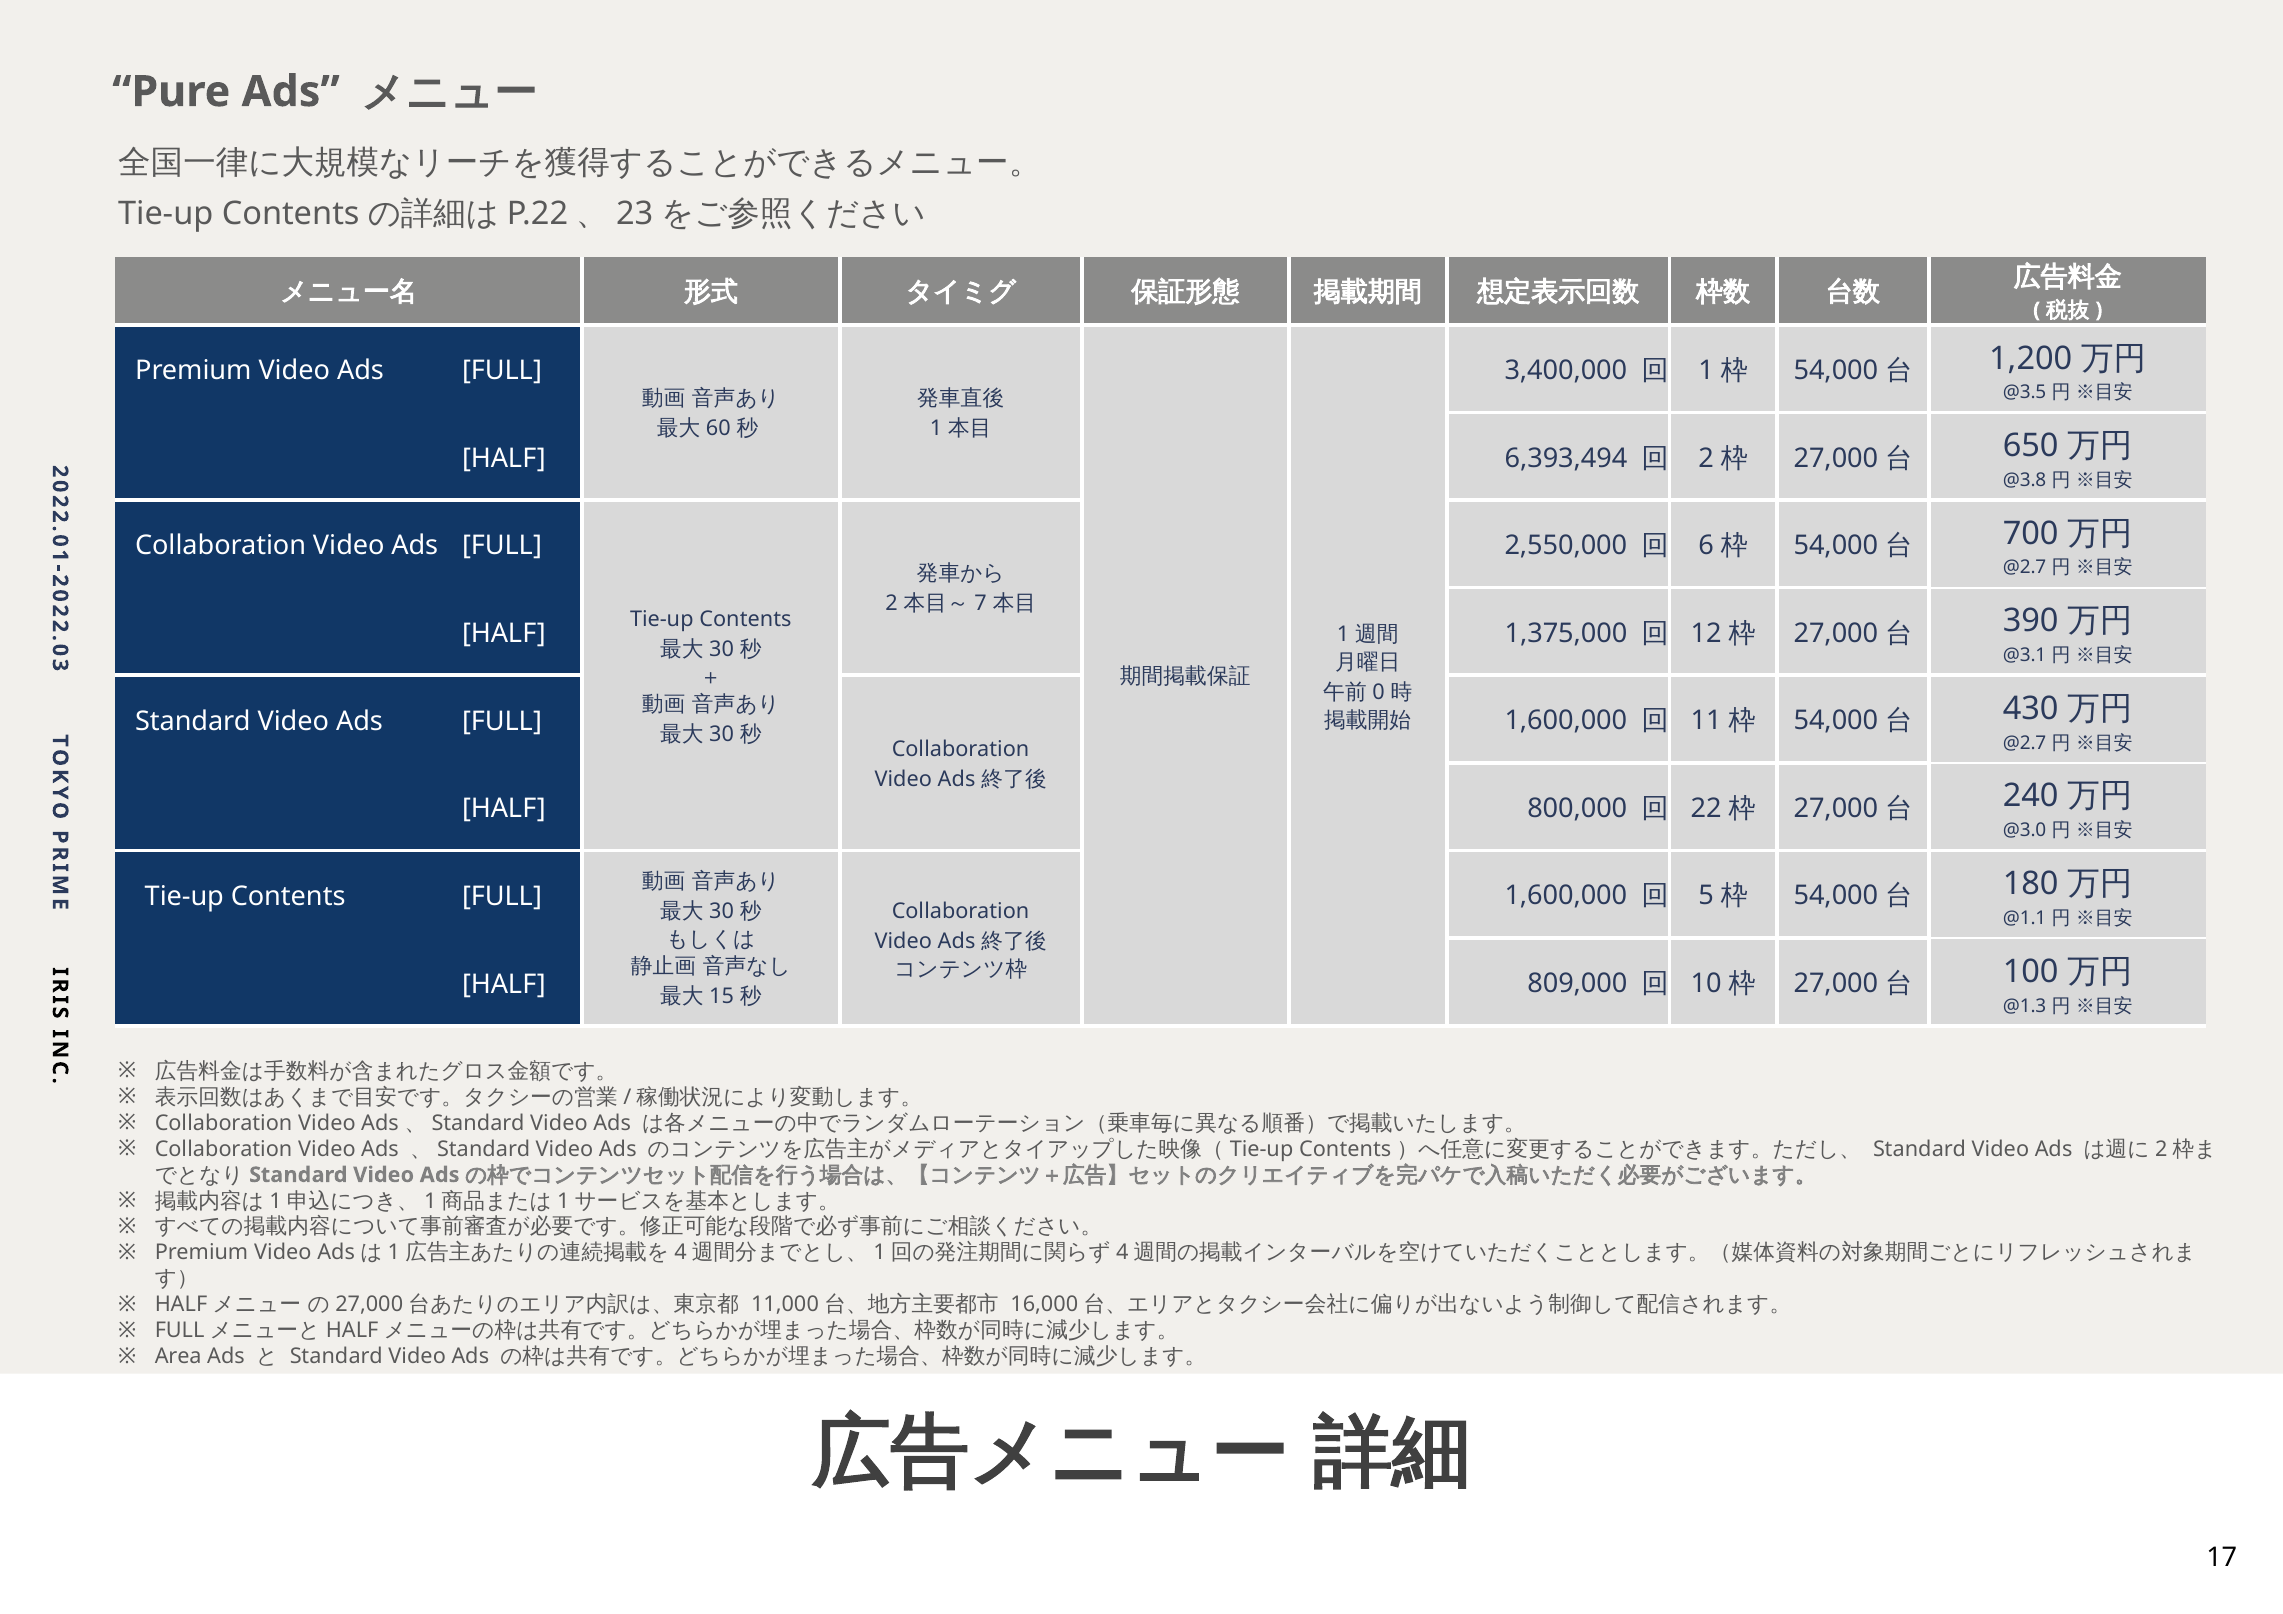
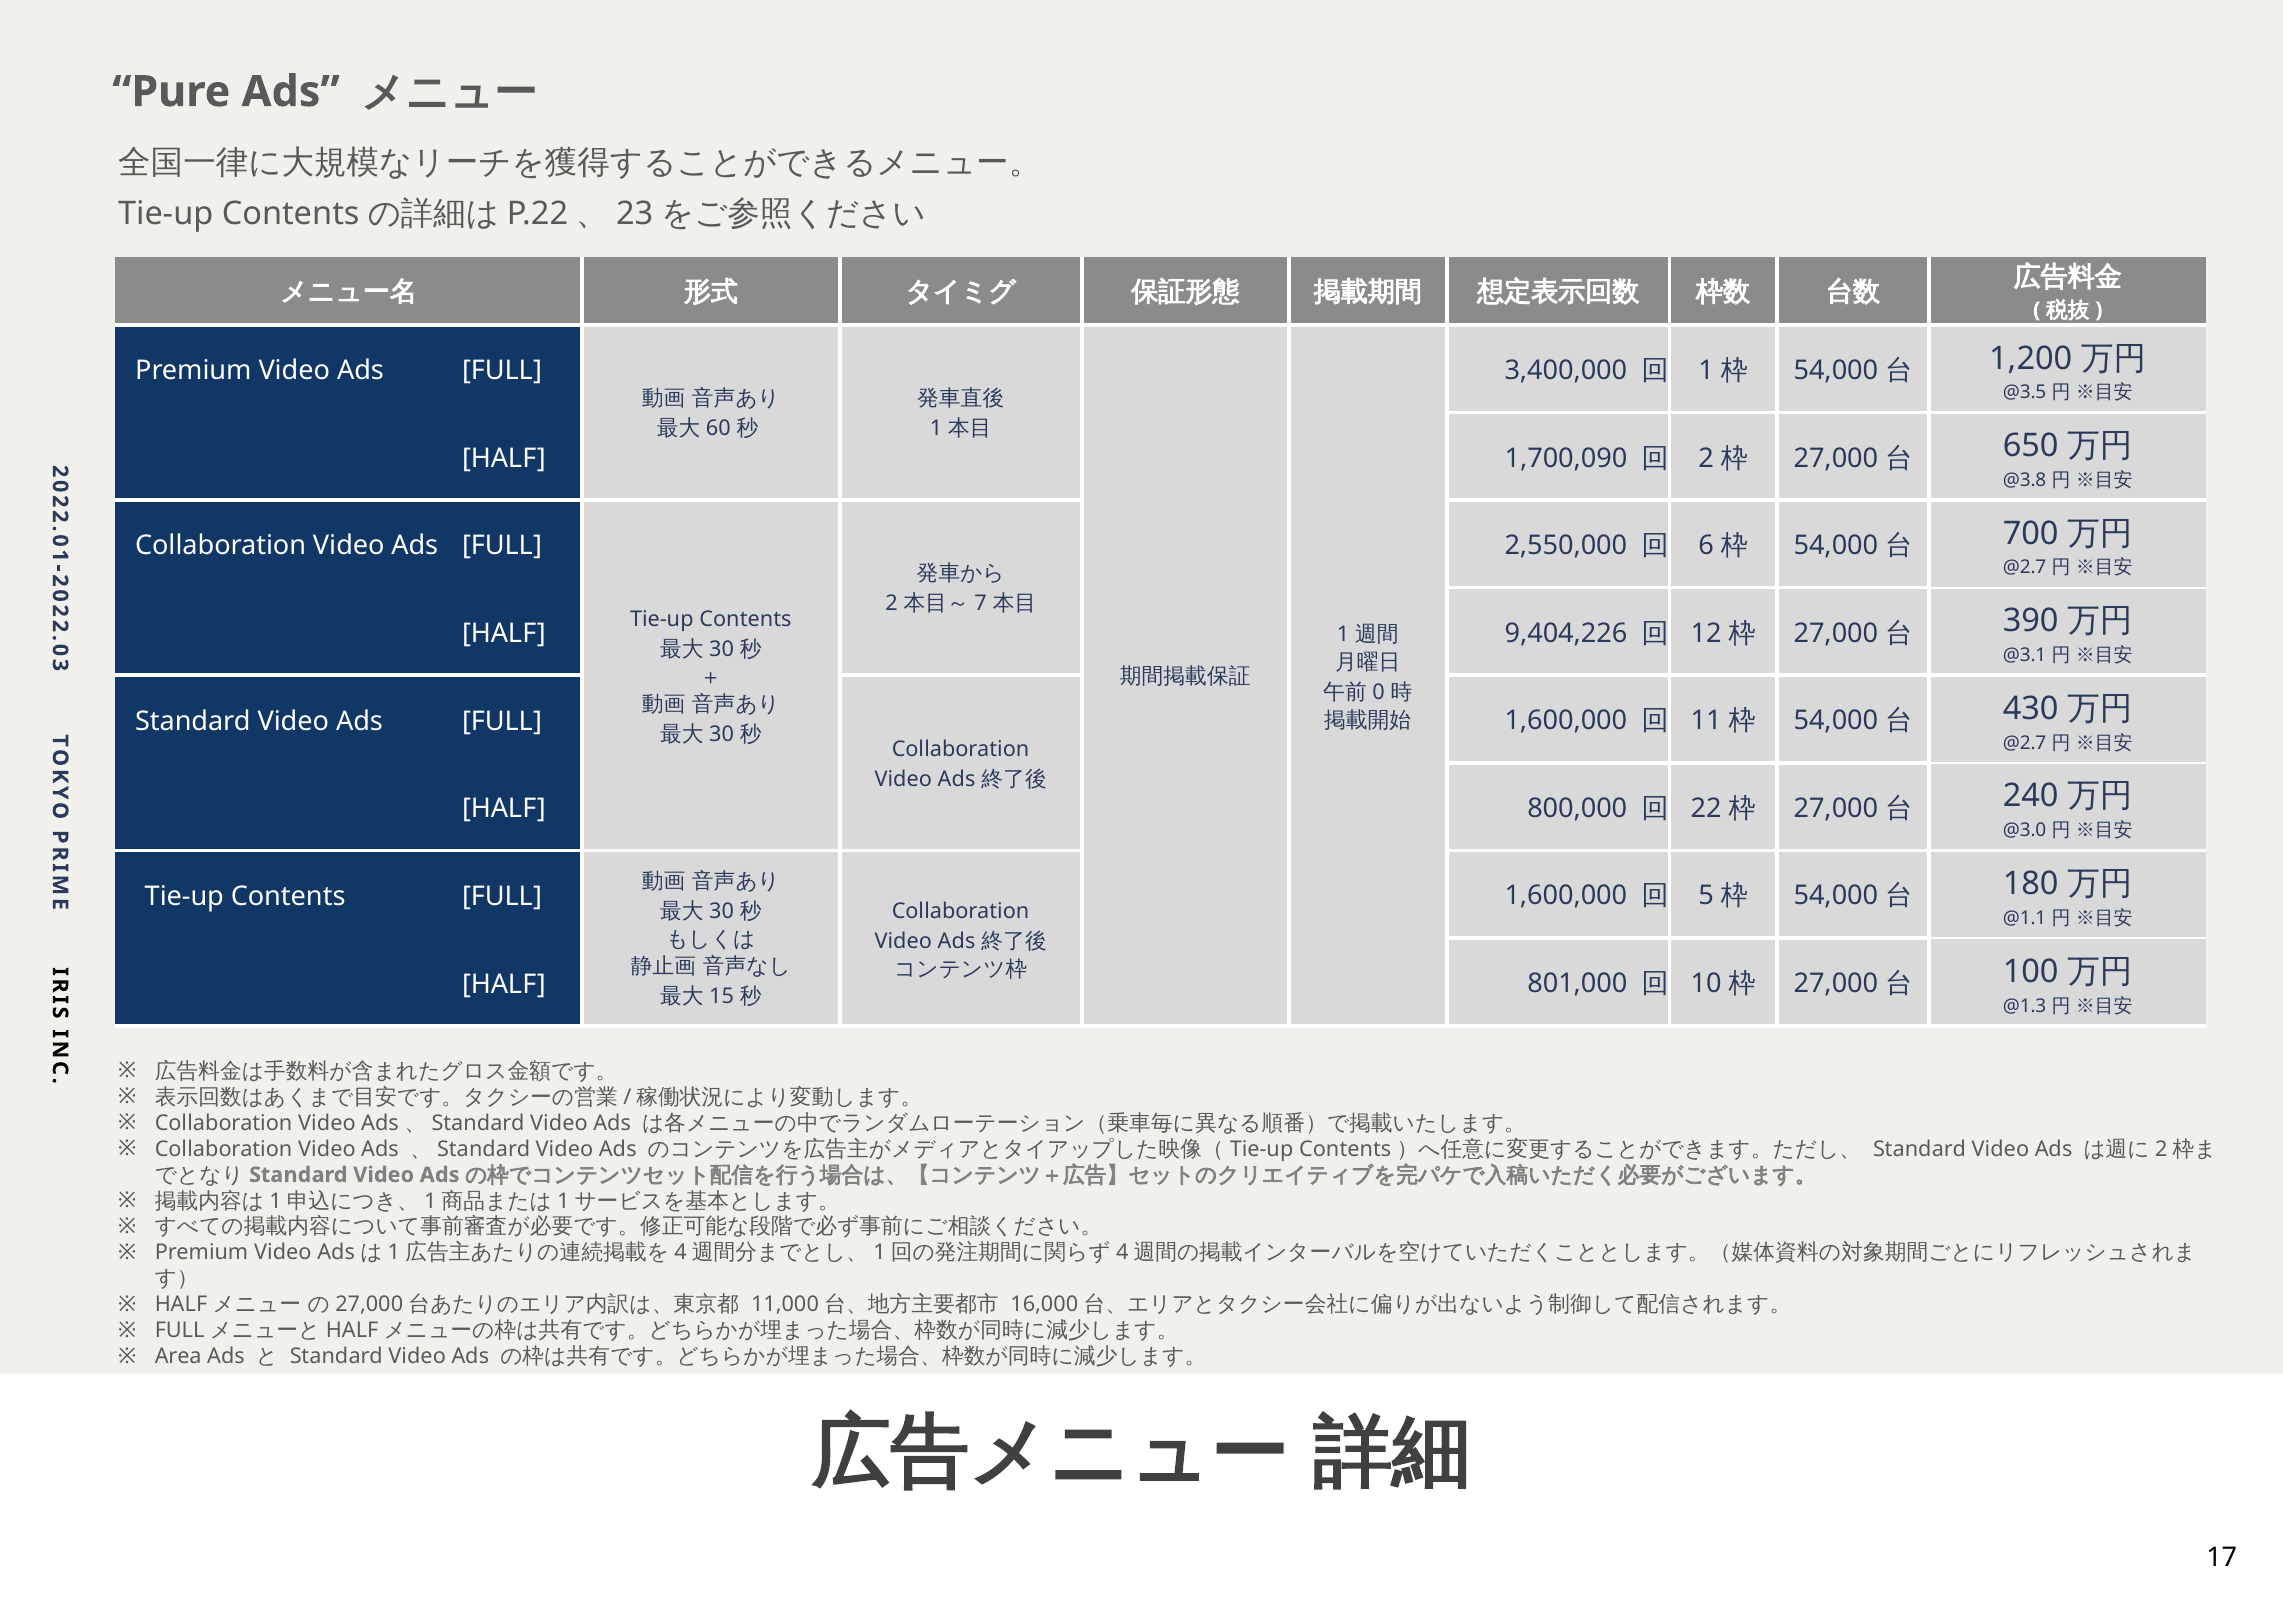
6,393,494: 6,393,494 -> 1,700,090
1,375,000: 1,375,000 -> 9,404,226
809,000: 809,000 -> 801,000
